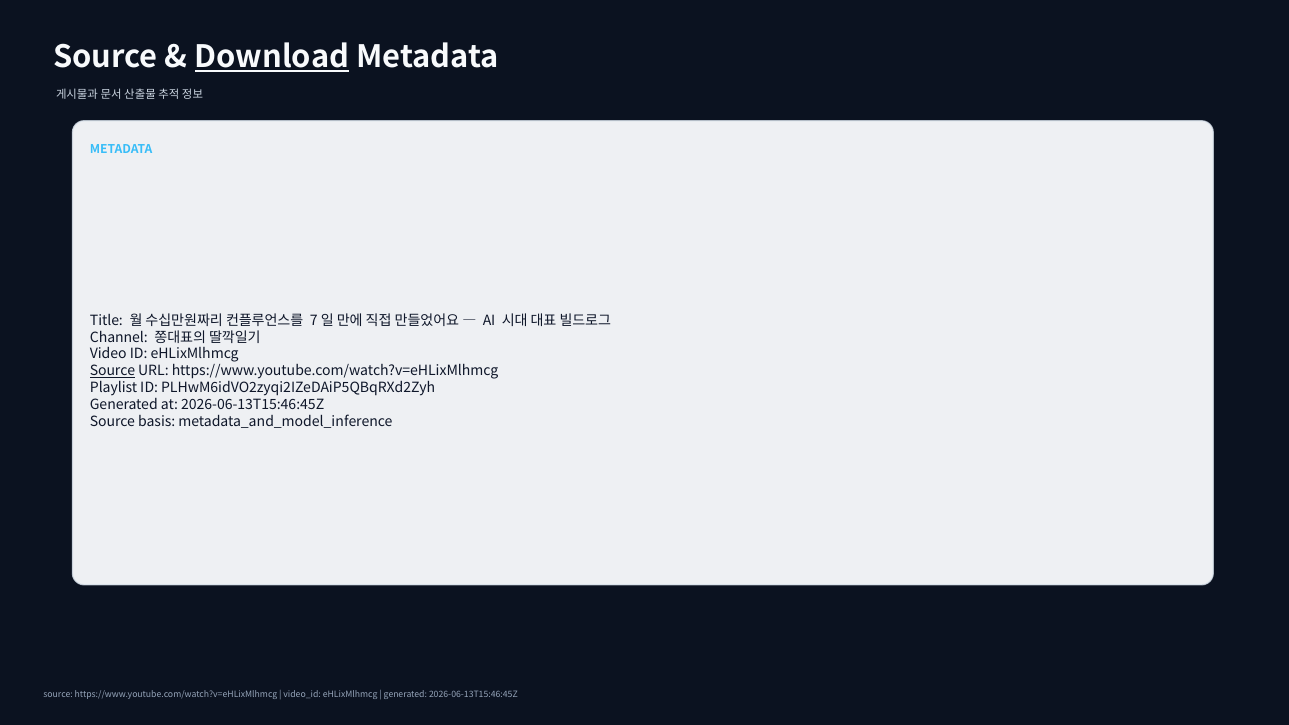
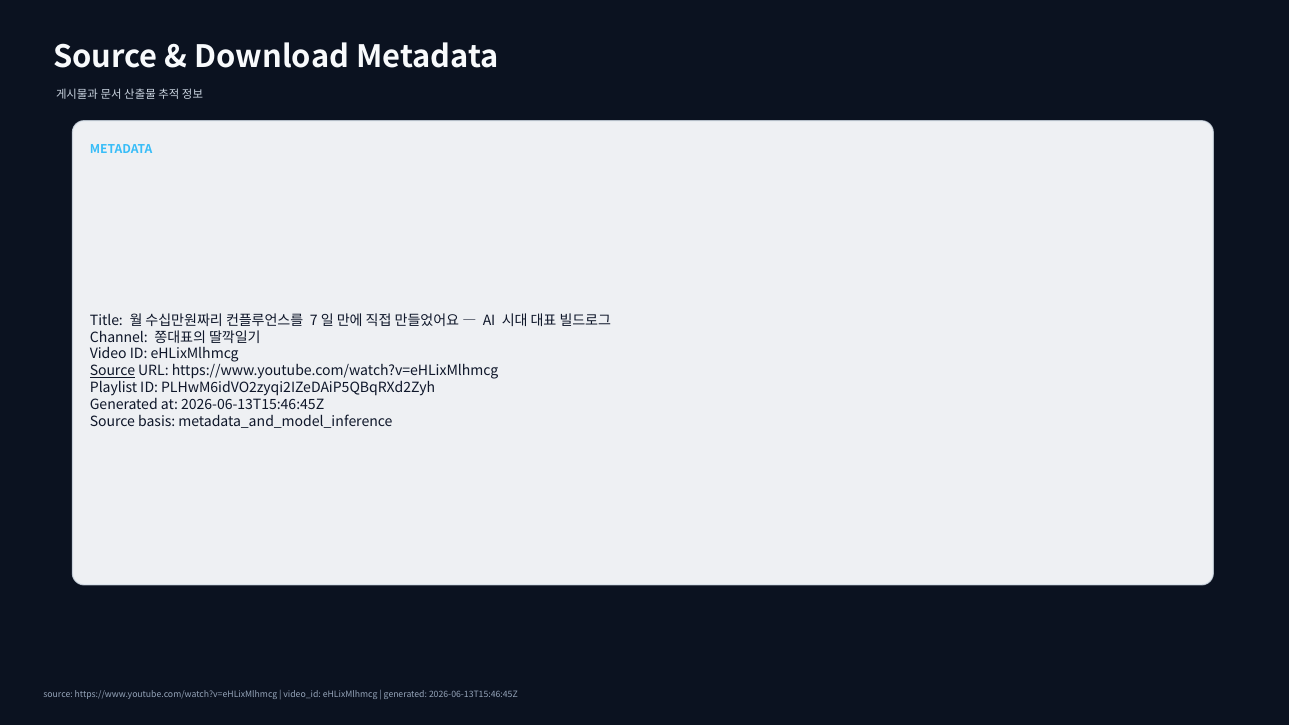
Download underline: present -> none
